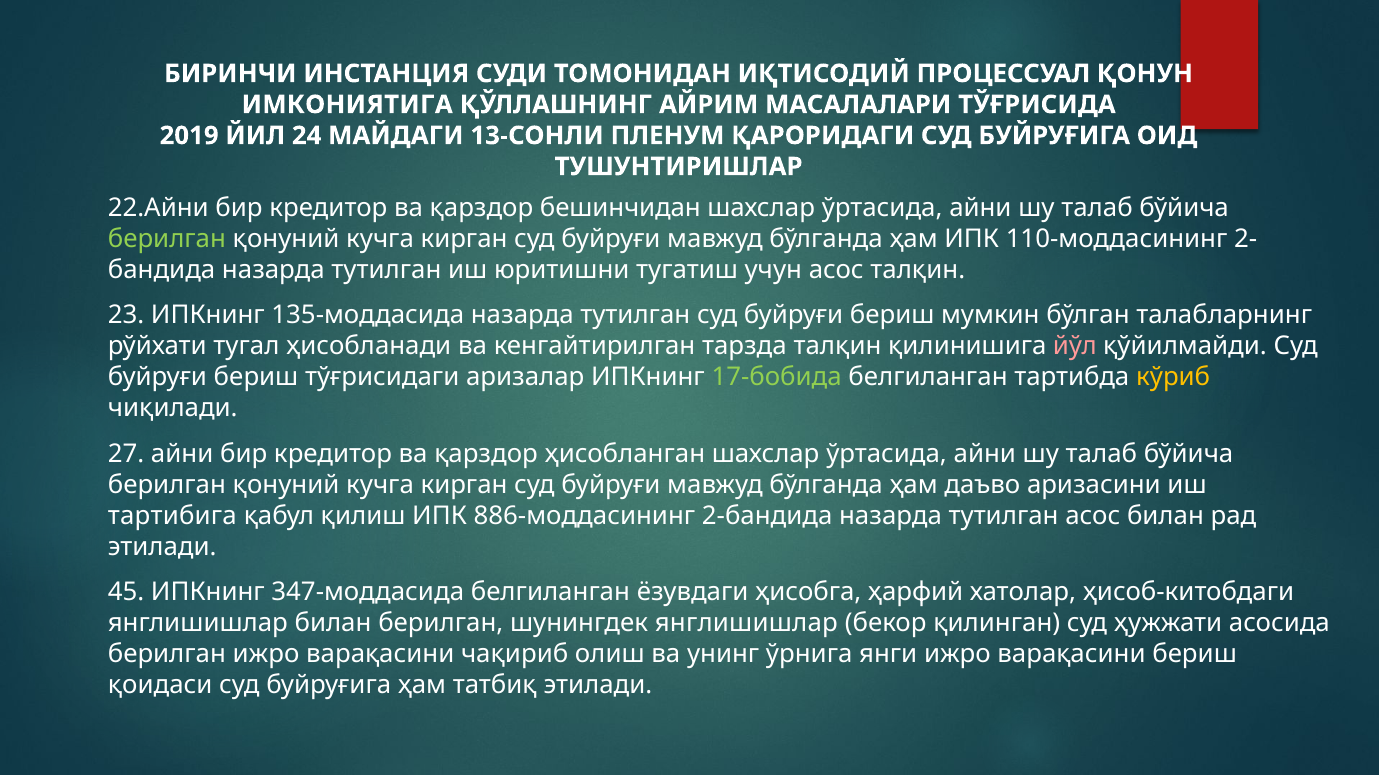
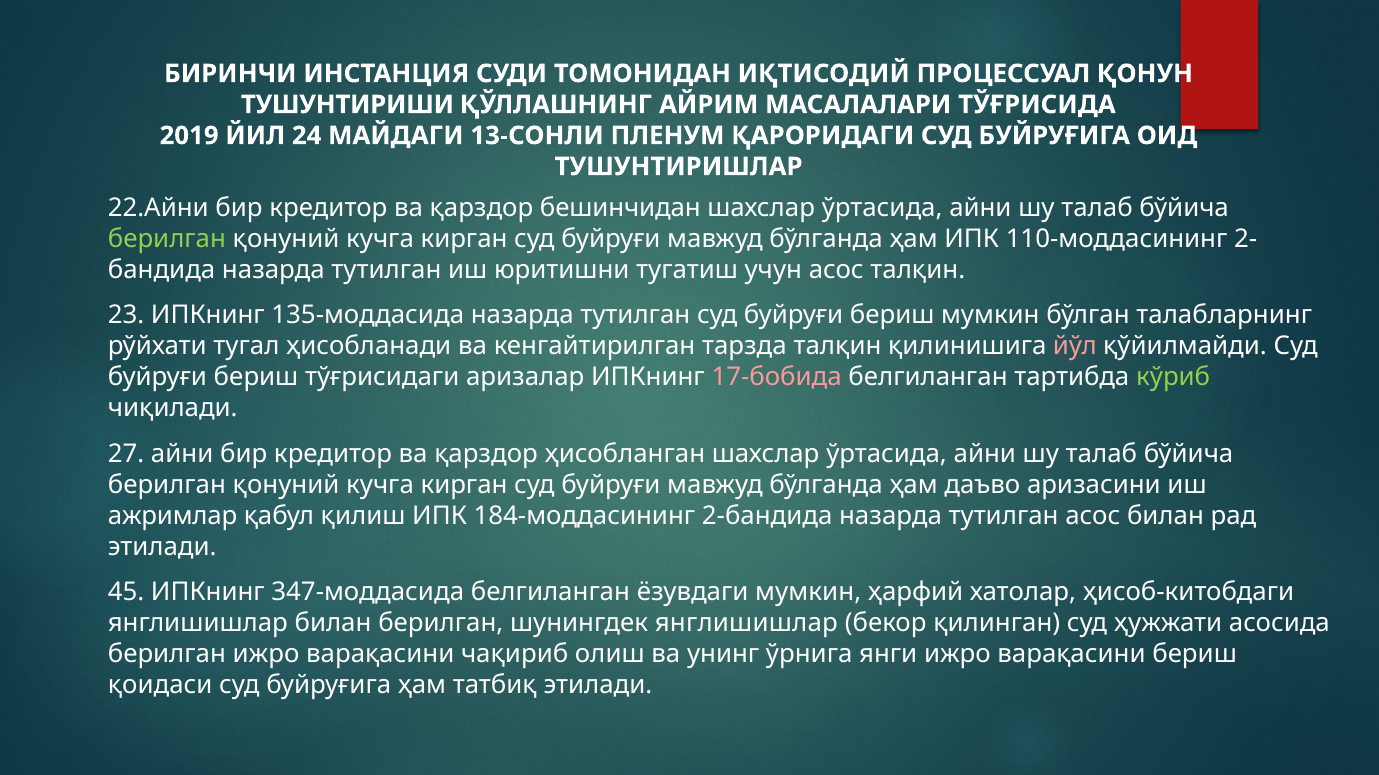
ИМКОНИЯТИГА: ИМКОНИЯТИГА -> ТУШУНТИРИШИ
17-бобида colour: light green -> pink
кўриб colour: yellow -> light green
тартибига: тартибига -> ажримлар
886-моддасининг: 886-моддасининг -> 184-моддасининг
ёзувдаги ҳисобга: ҳисобга -> мумкин
